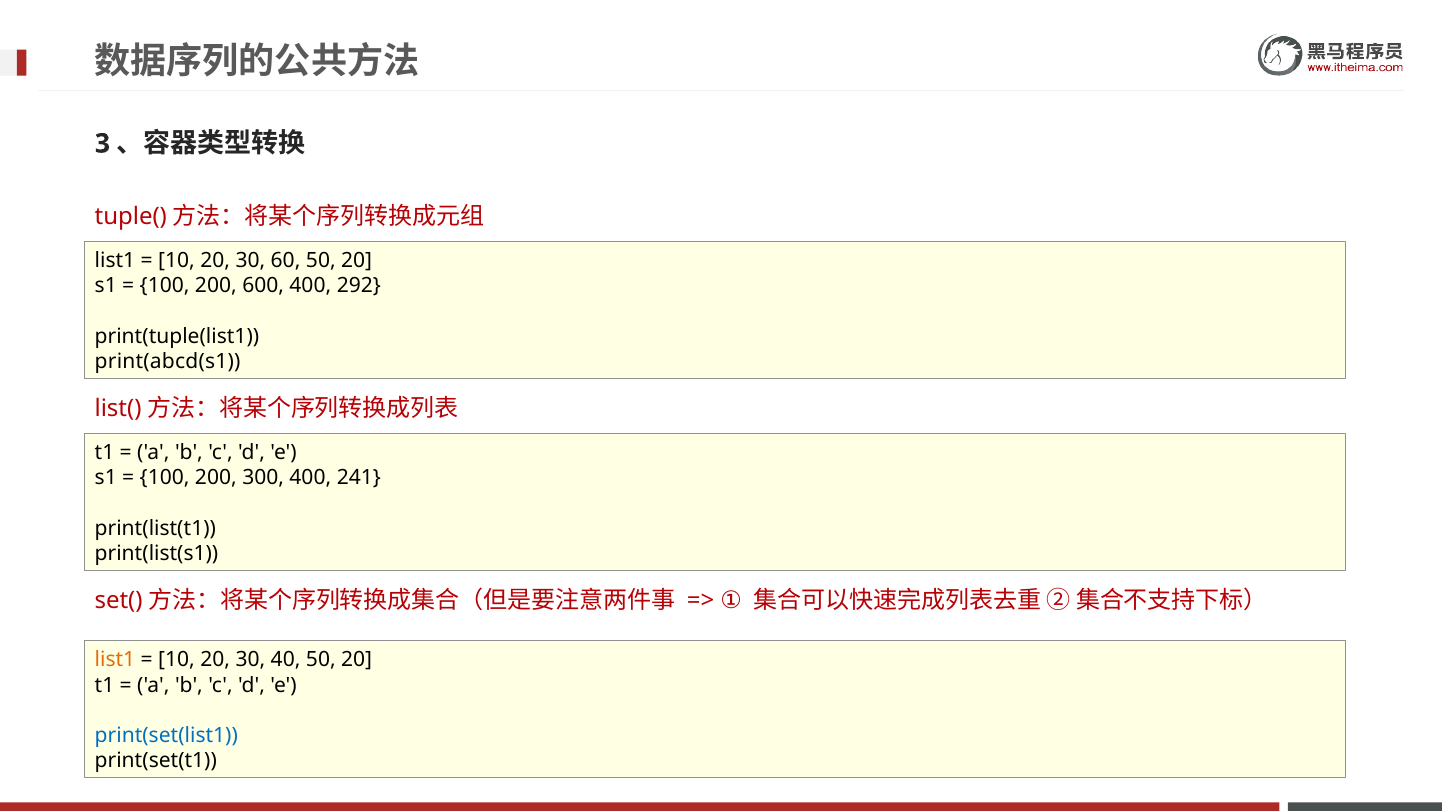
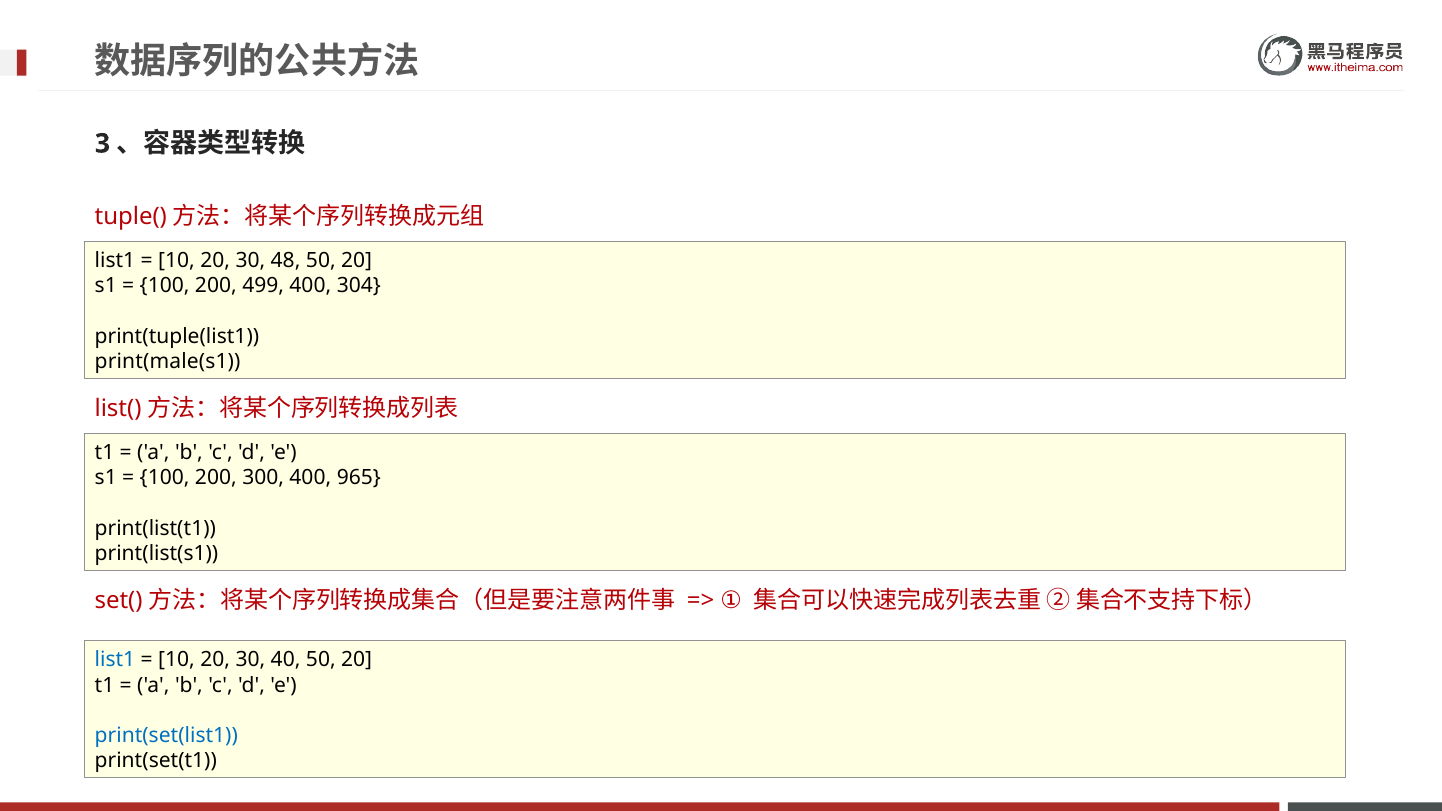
60: 60 -> 48
600: 600 -> 499
292: 292 -> 304
print(abcd(s1: print(abcd(s1 -> print(male(s1
241: 241 -> 965
list1 at (115, 660) colour: orange -> blue
